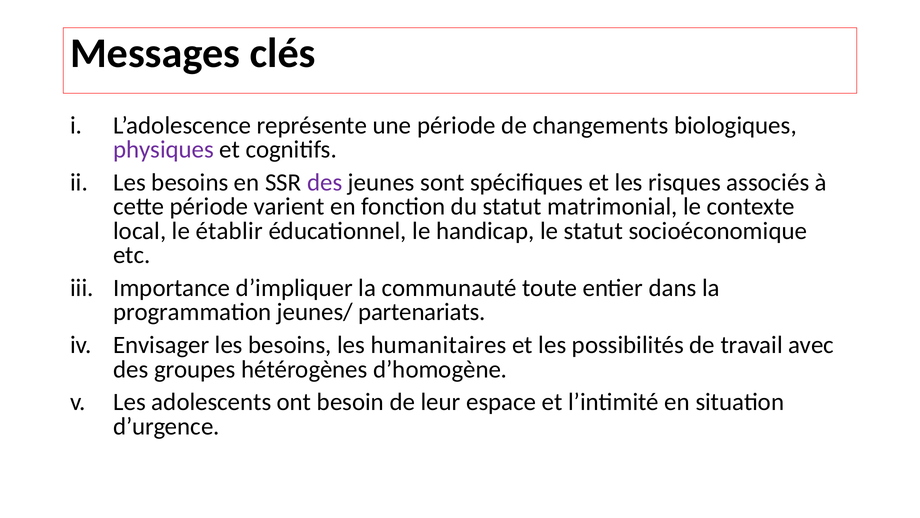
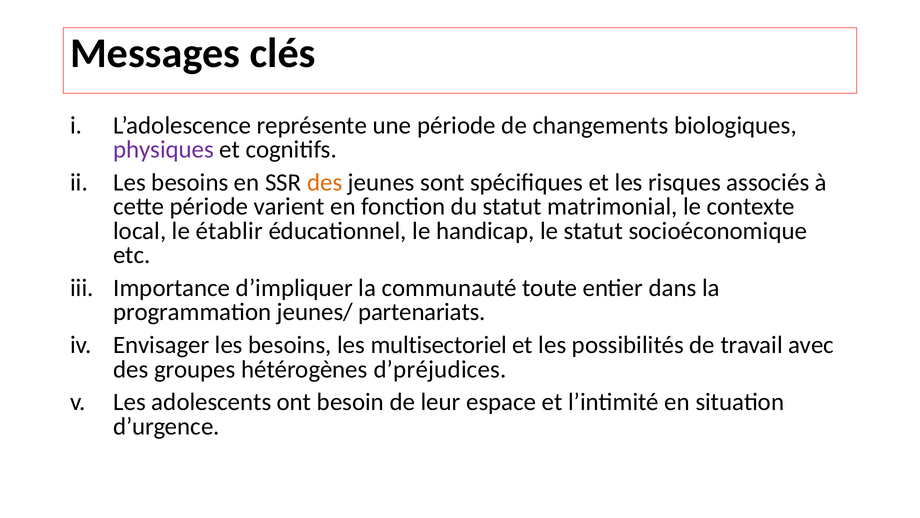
des at (325, 182) colour: purple -> orange
humanitaires: humanitaires -> multisectoriel
d’homogène: d’homogène -> d’préjudices
